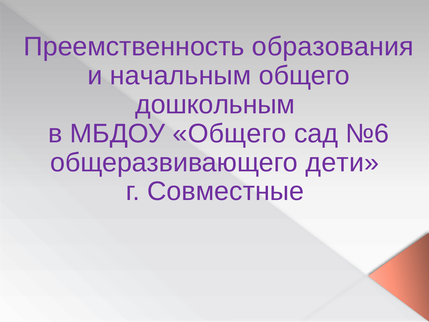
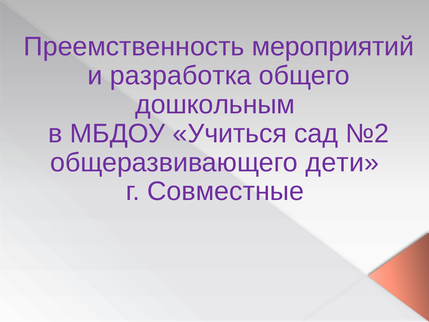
образования: образования -> мероприятий
начальным: начальным -> разработка
МБДОУ Общего: Общего -> Учиться
№6: №6 -> №2
